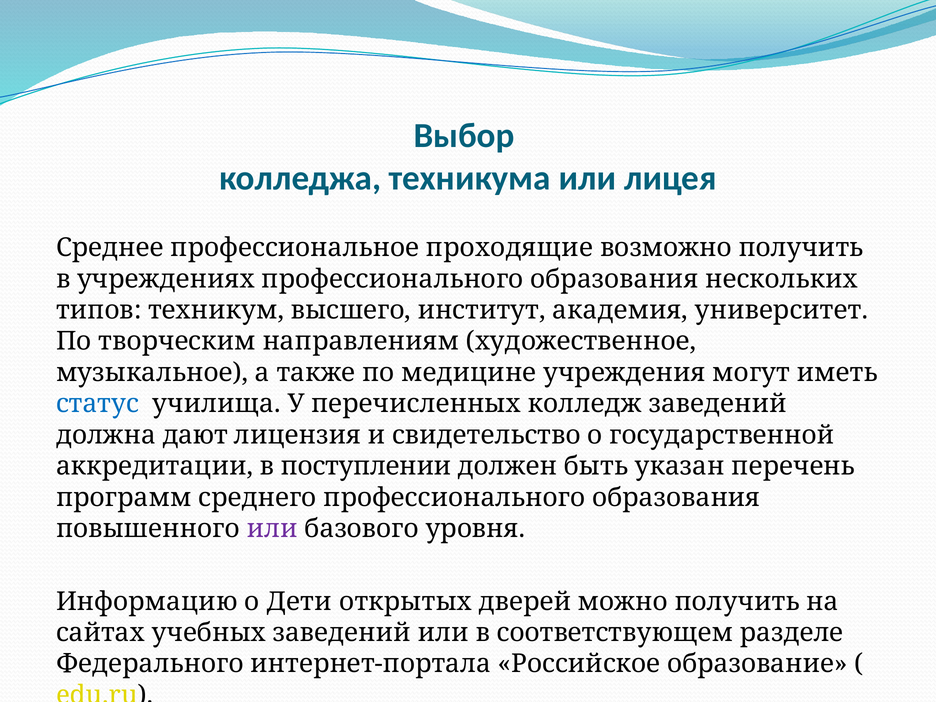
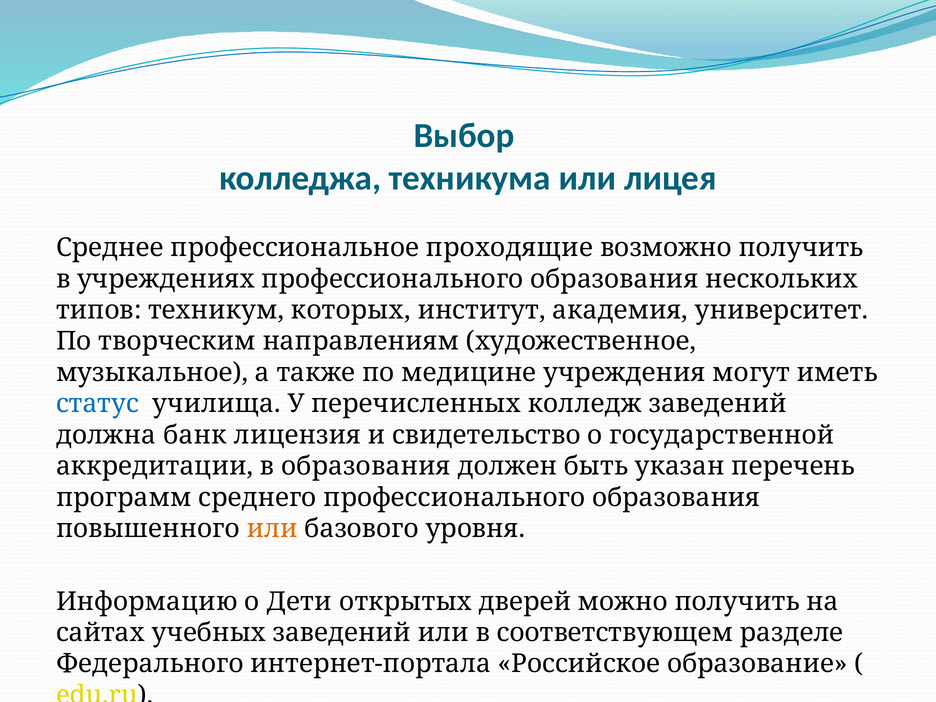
высшего: высшего -> которых
дают: дают -> банк
в поступлении: поступлении -> образования
или at (272, 529) colour: purple -> orange
